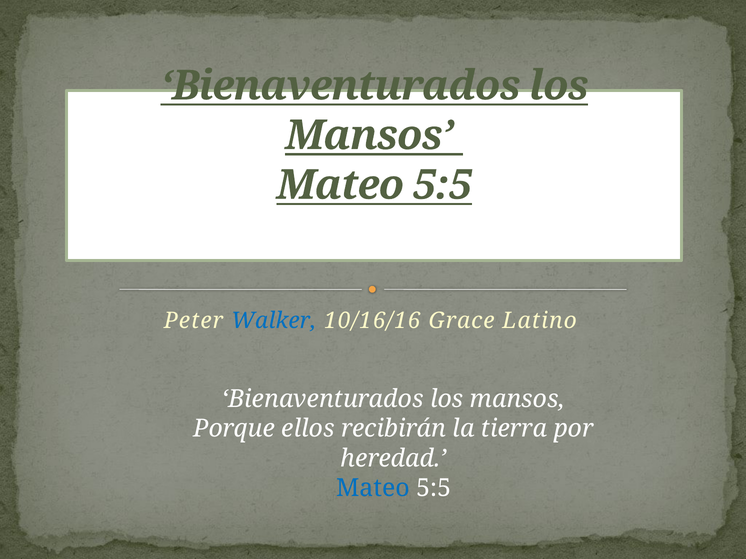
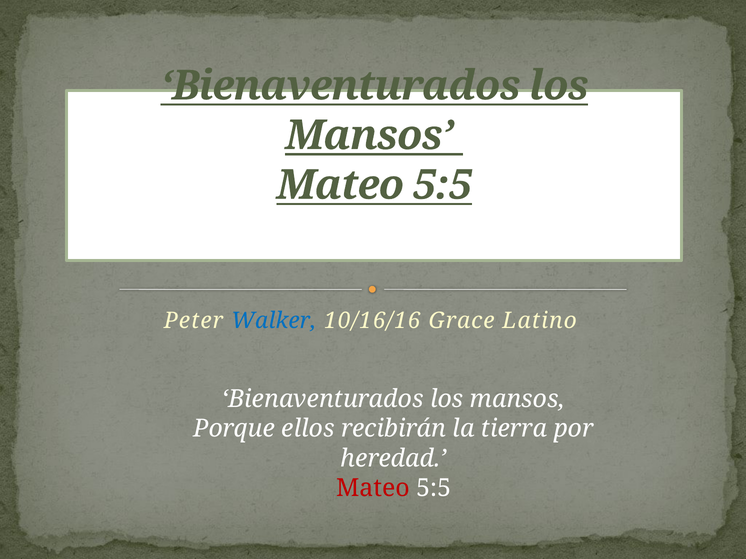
Mateo at (373, 489) colour: blue -> red
